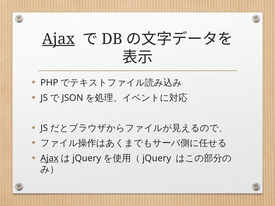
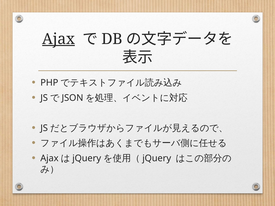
Ajax at (49, 158) underline: present -> none
